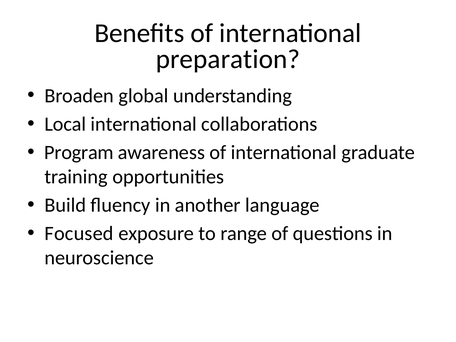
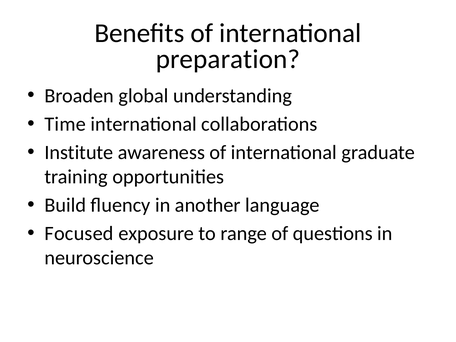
Local: Local -> Time
Program: Program -> Institute
